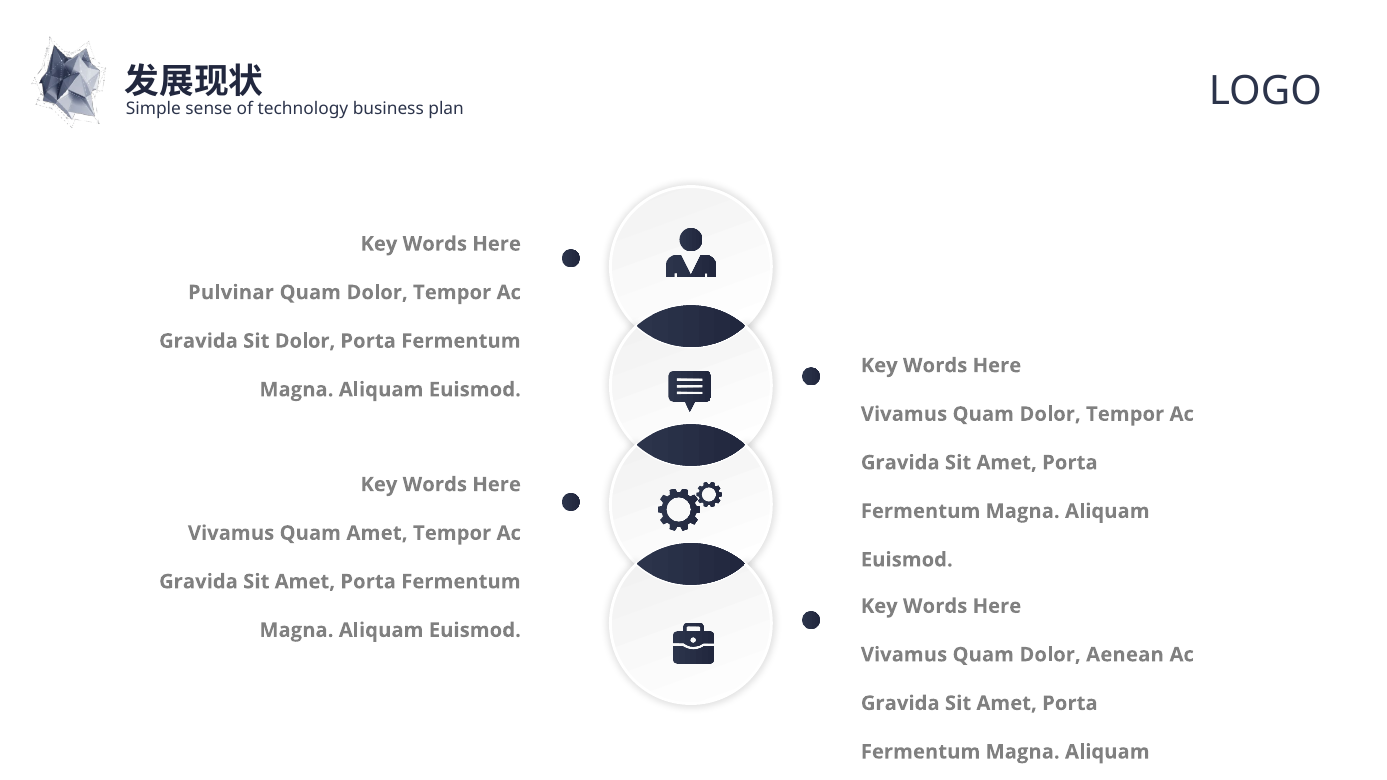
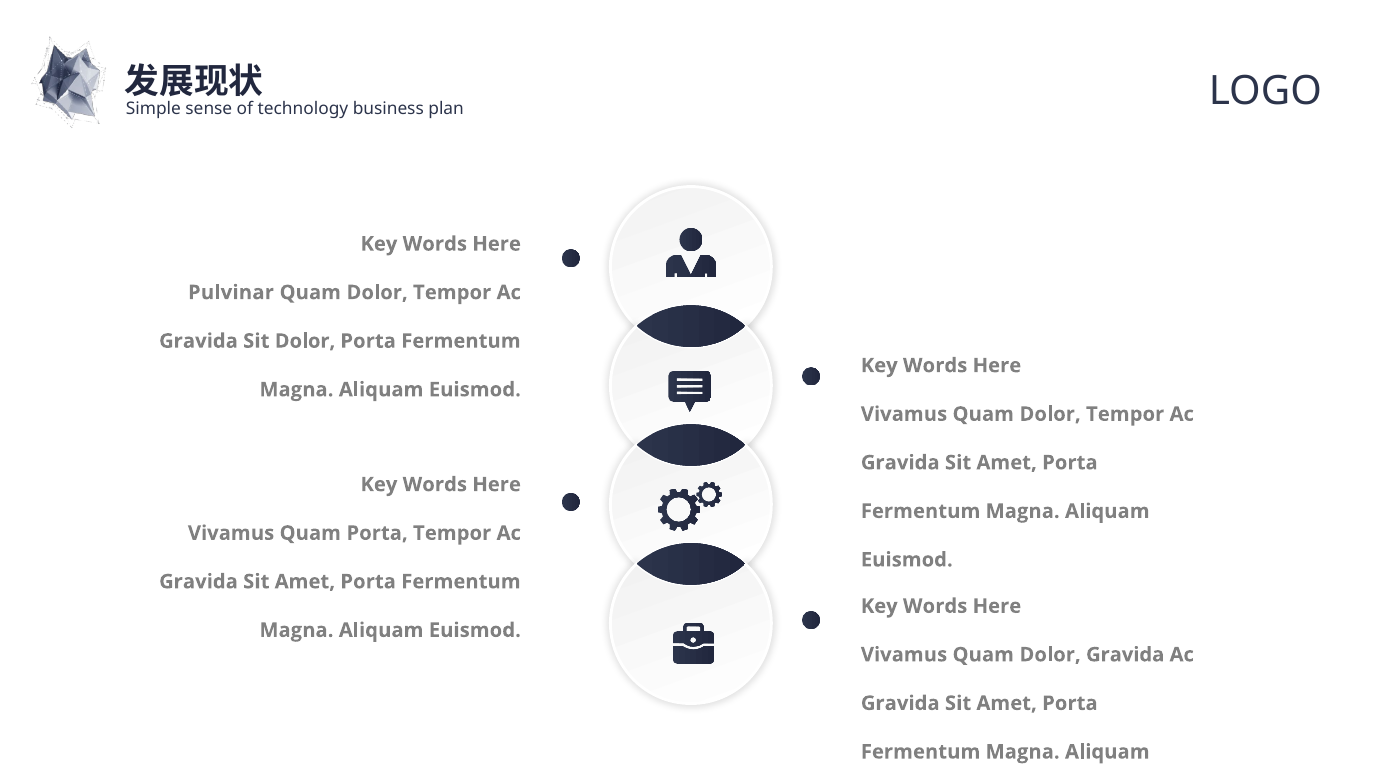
Quam Amet: Amet -> Porta
Dolor Aenean: Aenean -> Gravida
